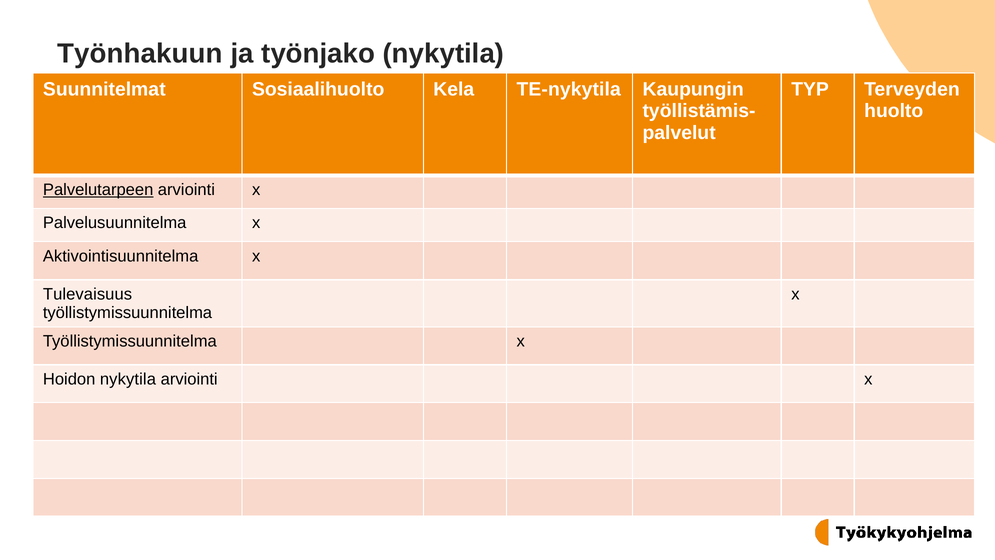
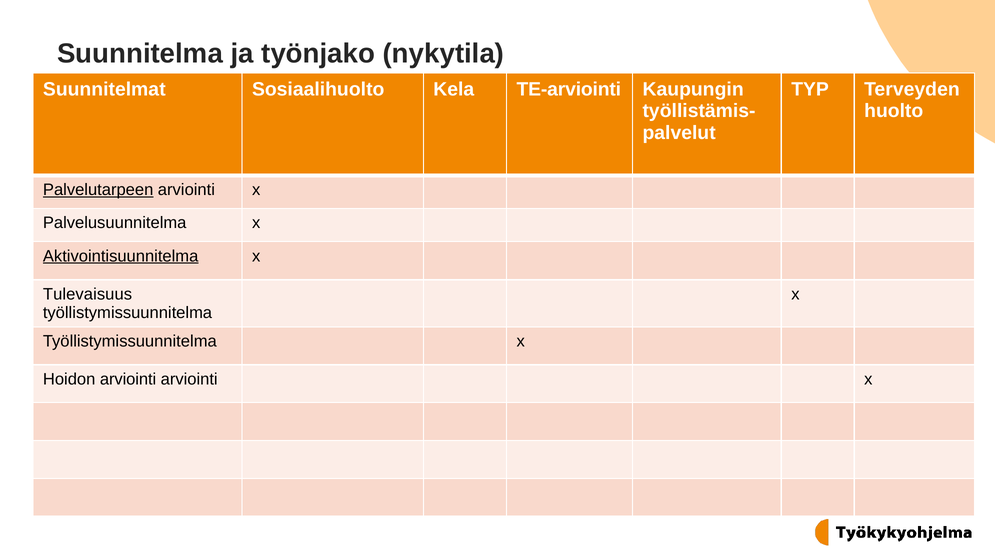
Työnhakuun: Työnhakuun -> Suunnitelma
TE-nykytila: TE-nykytila -> TE-arviointi
Aktivointisuunnitelma underline: none -> present
Hoidon nykytila: nykytila -> arviointi
